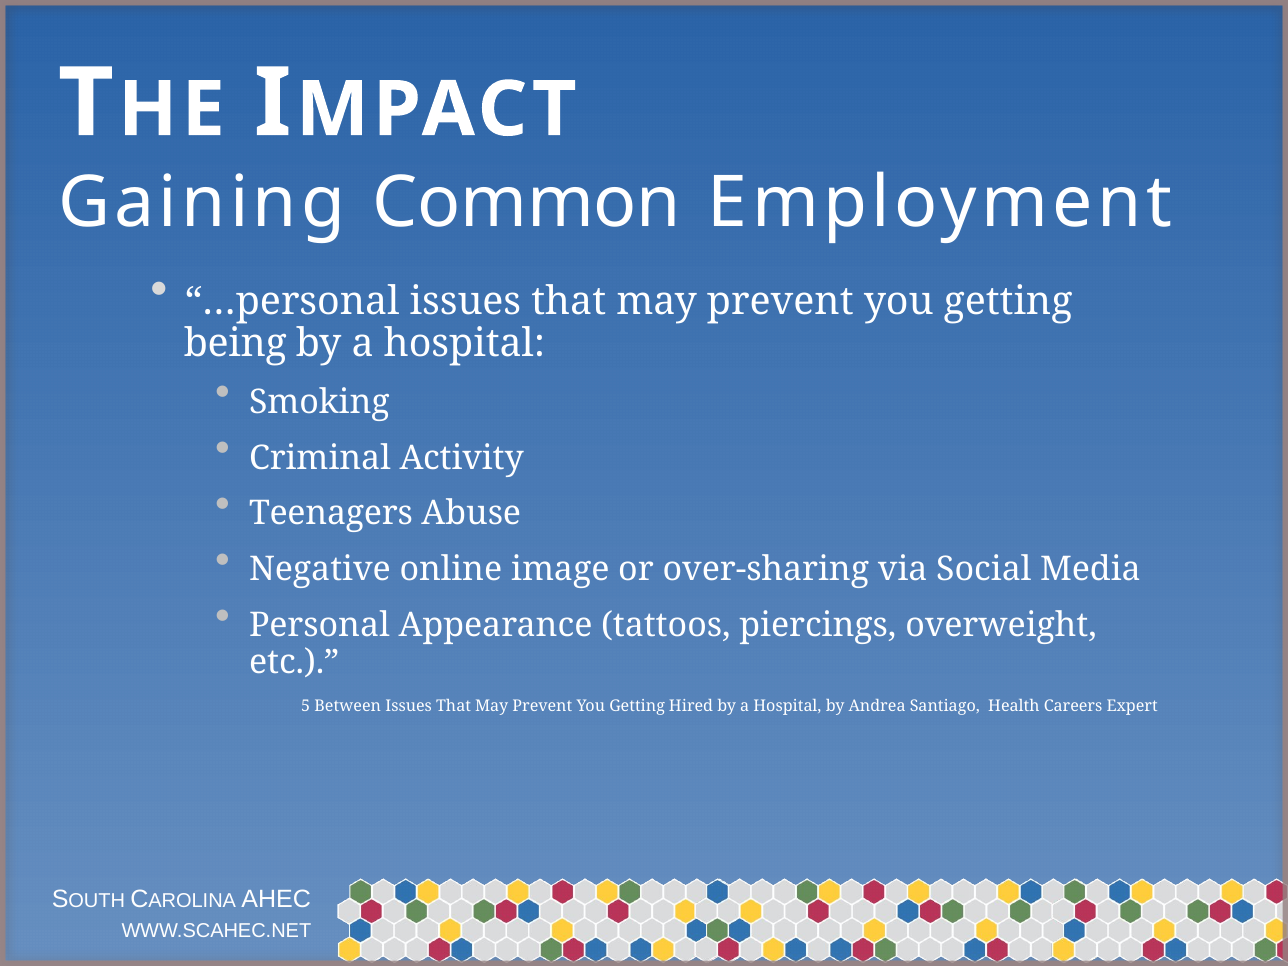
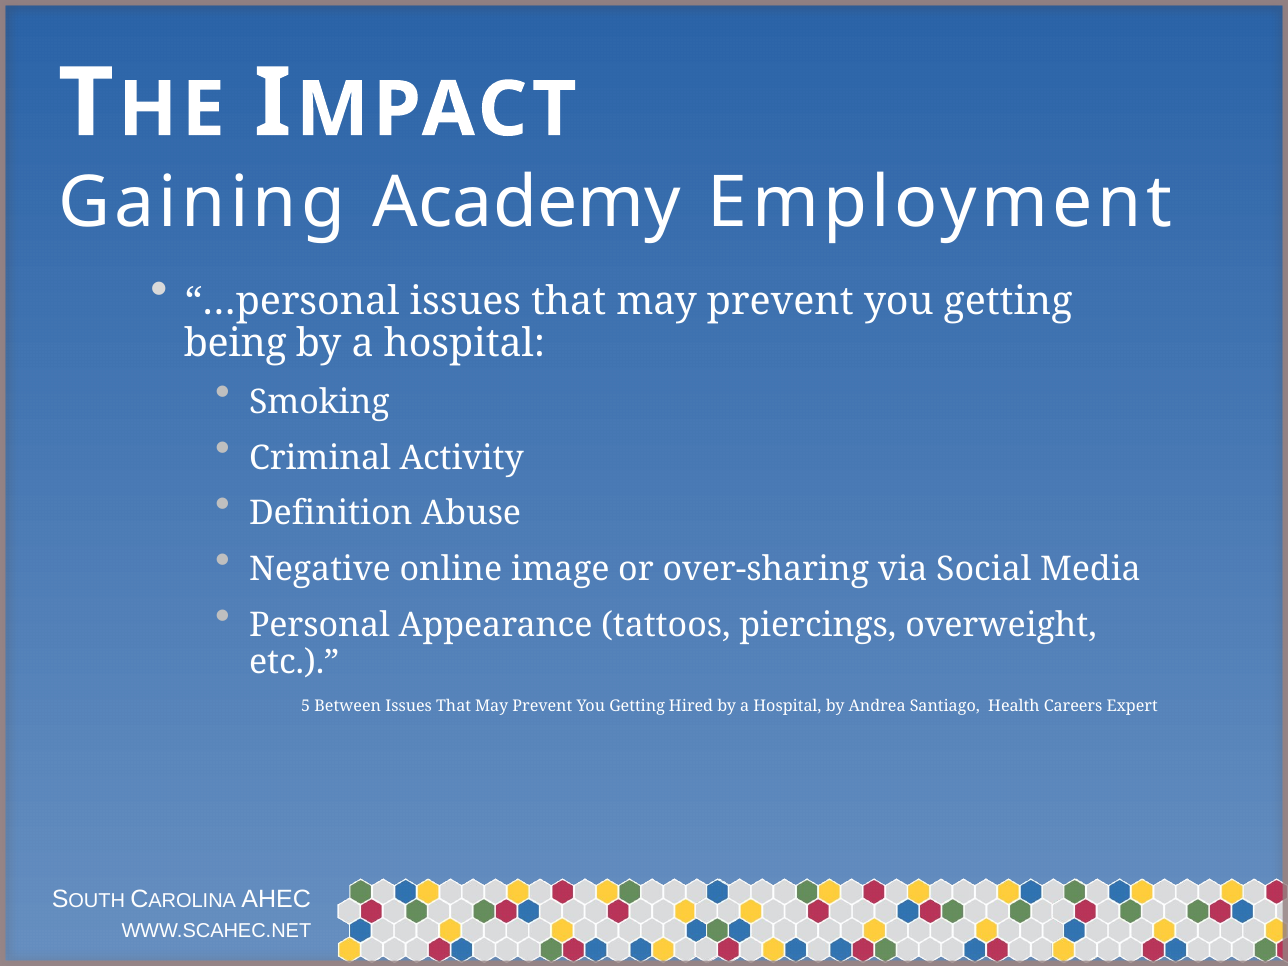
Common: Common -> Academy
Teenagers: Teenagers -> Definition
